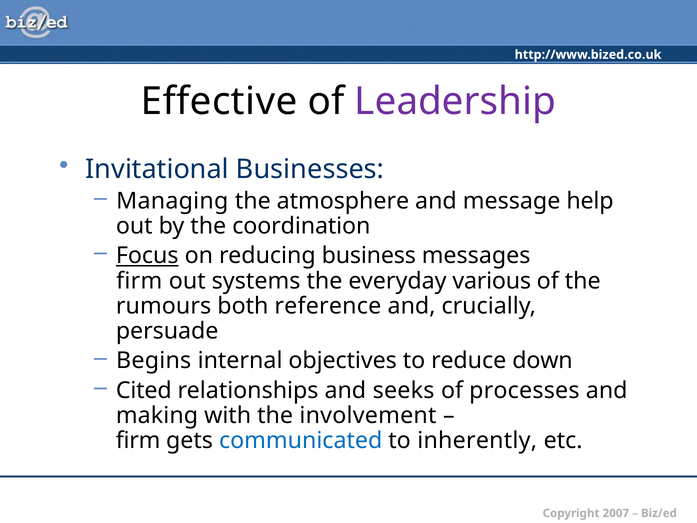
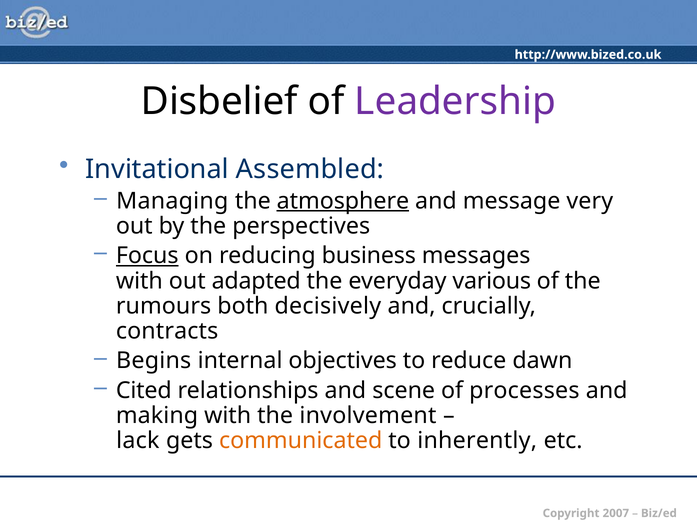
Effective: Effective -> Disbelief
Businesses: Businesses -> Assembled
atmosphere underline: none -> present
help: help -> very
coordination: coordination -> perspectives
firm at (139, 281): firm -> with
systems: systems -> adapted
reference: reference -> decisively
persuade: persuade -> contracts
down: down -> dawn
seeks: seeks -> scene
firm at (138, 440): firm -> lack
communicated colour: blue -> orange
